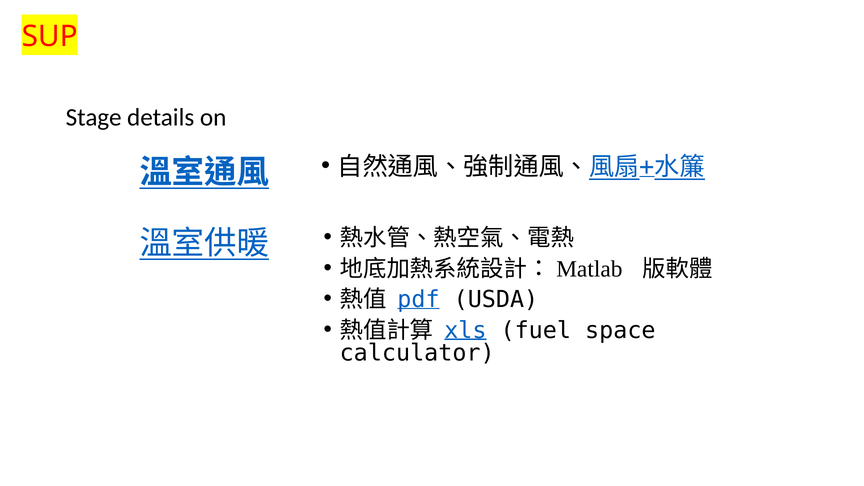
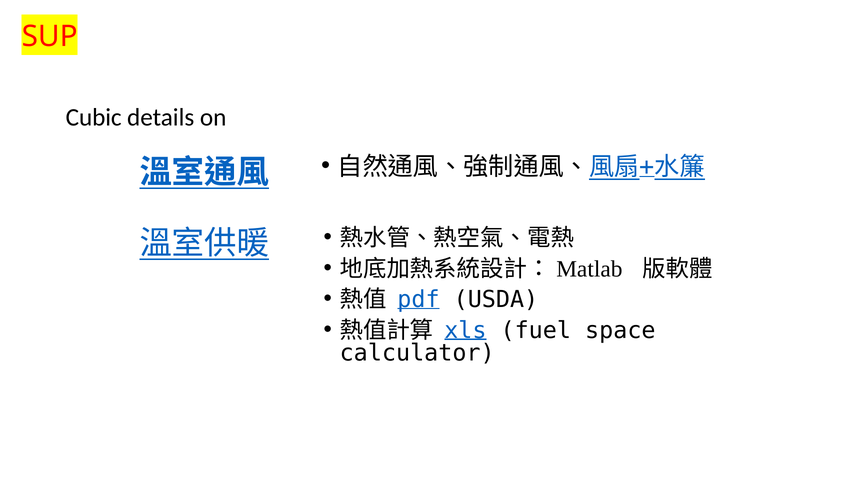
Stage: Stage -> Cubic
